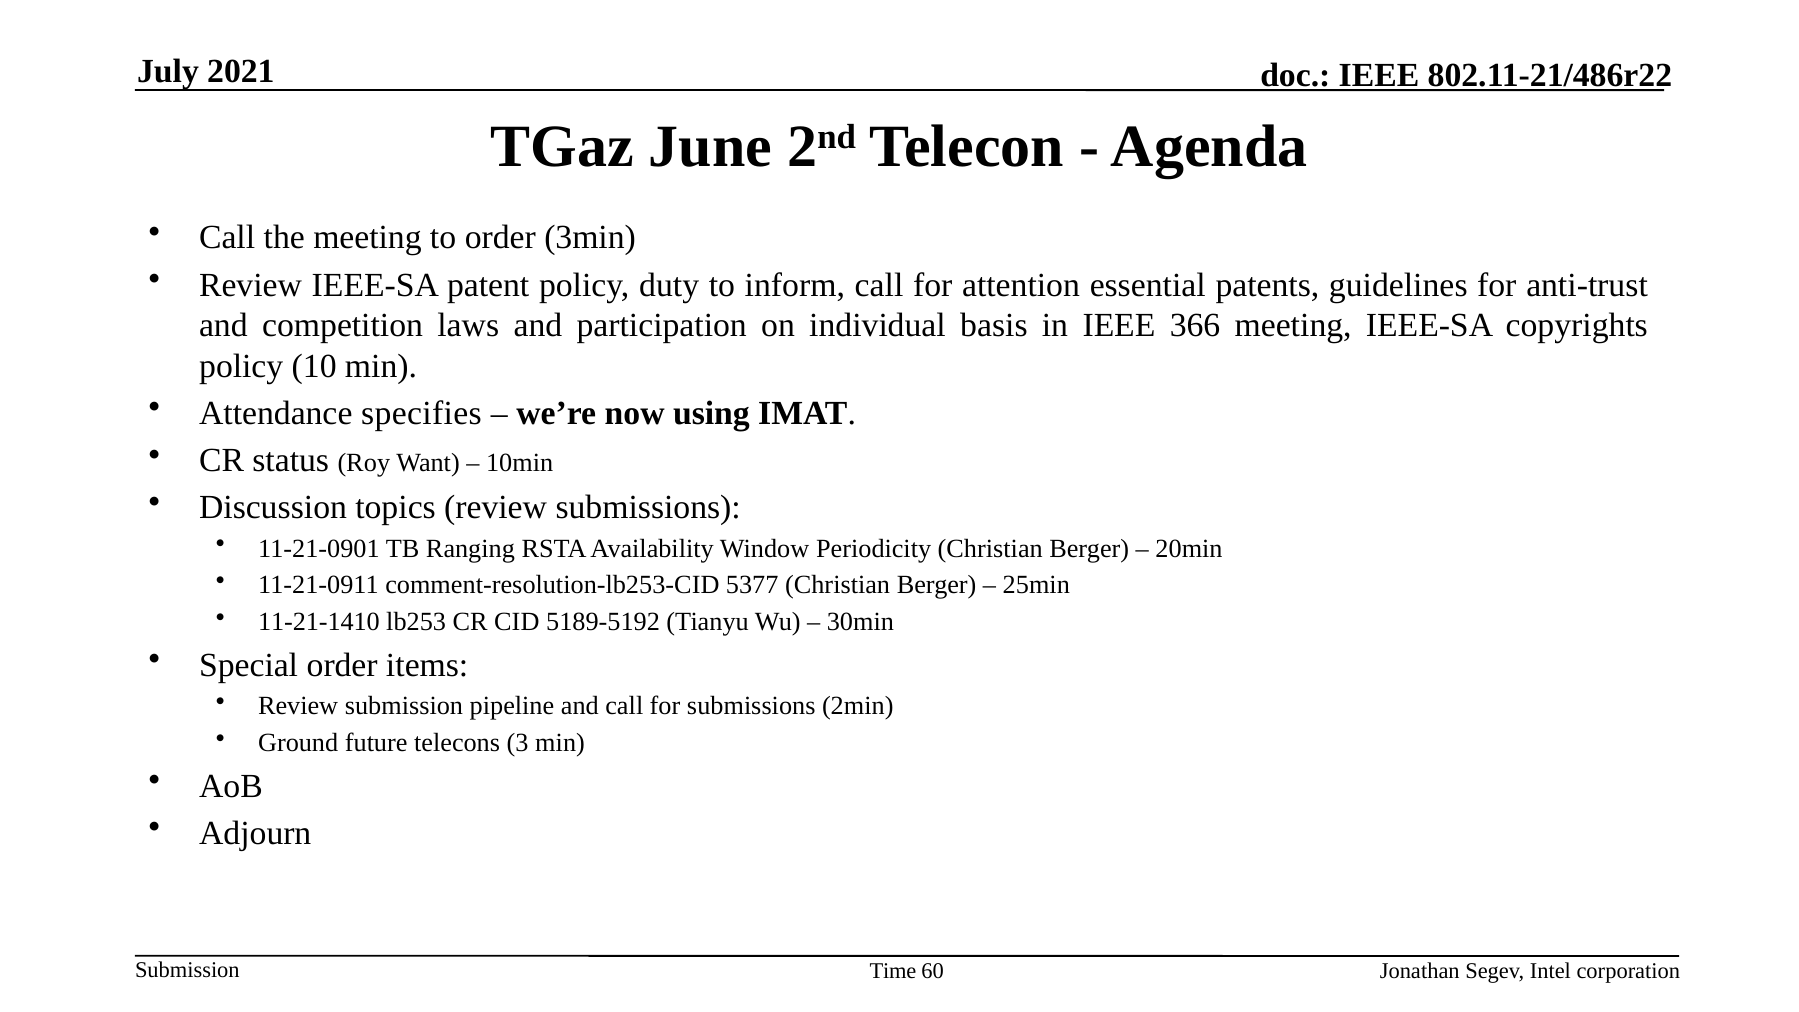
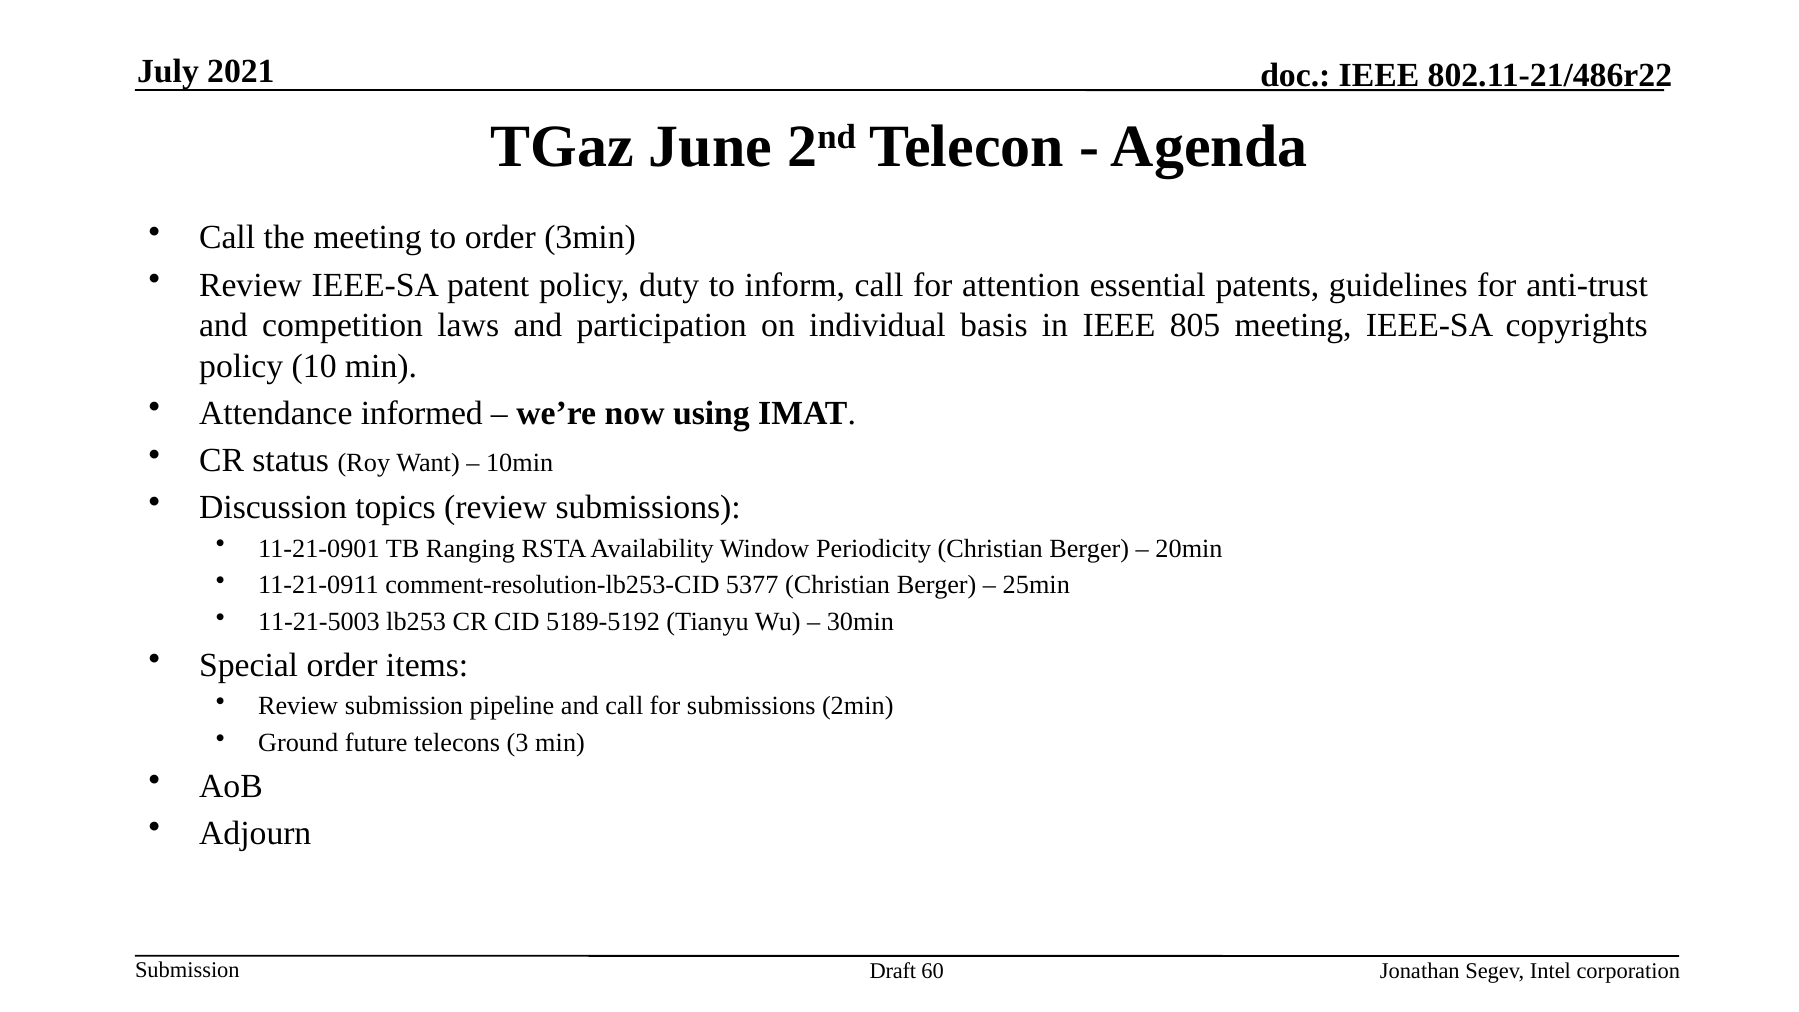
366: 366 -> 805
specifies: specifies -> informed
11-21-1410: 11-21-1410 -> 11-21-5003
Time: Time -> Draft
